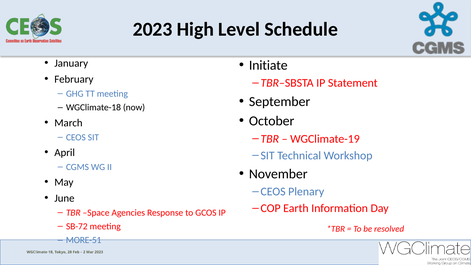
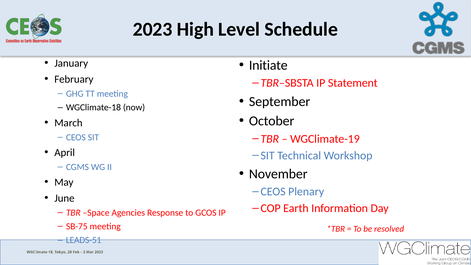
SB-72: SB-72 -> SB-75
MORE-51: MORE-51 -> LEADS-51
